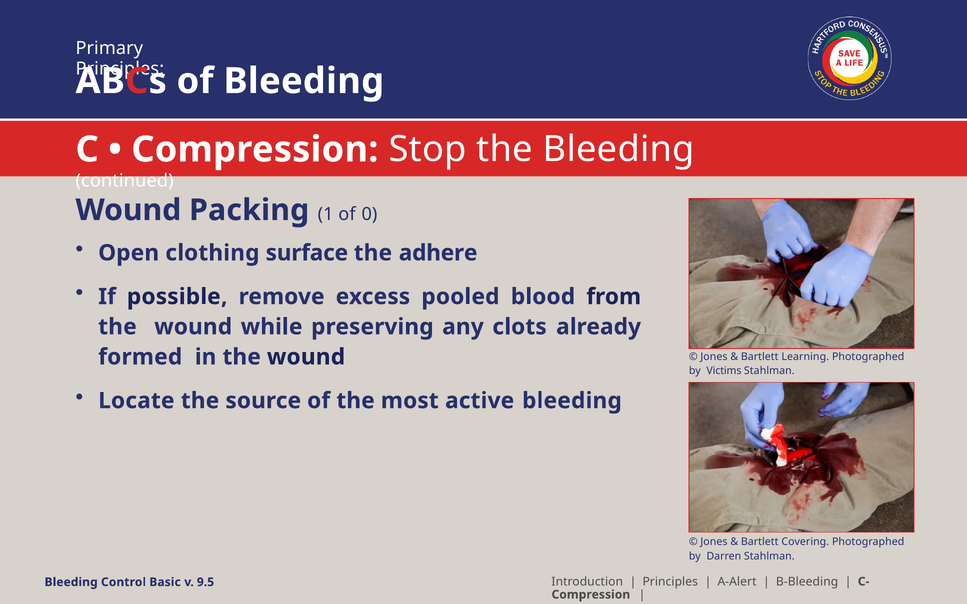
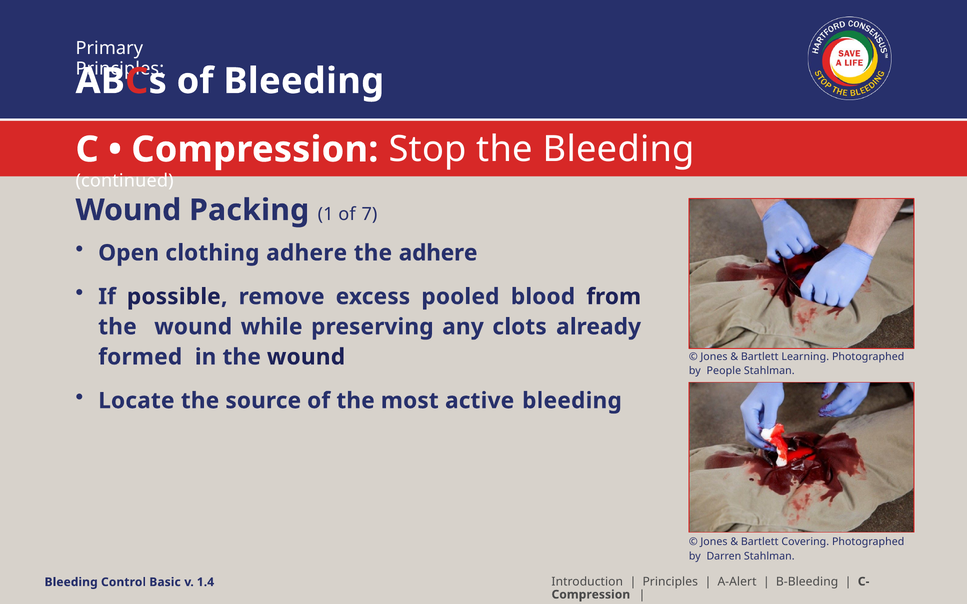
0: 0 -> 7
clothing surface: surface -> adhere
Victims: Victims -> People
9.5: 9.5 -> 1.4
